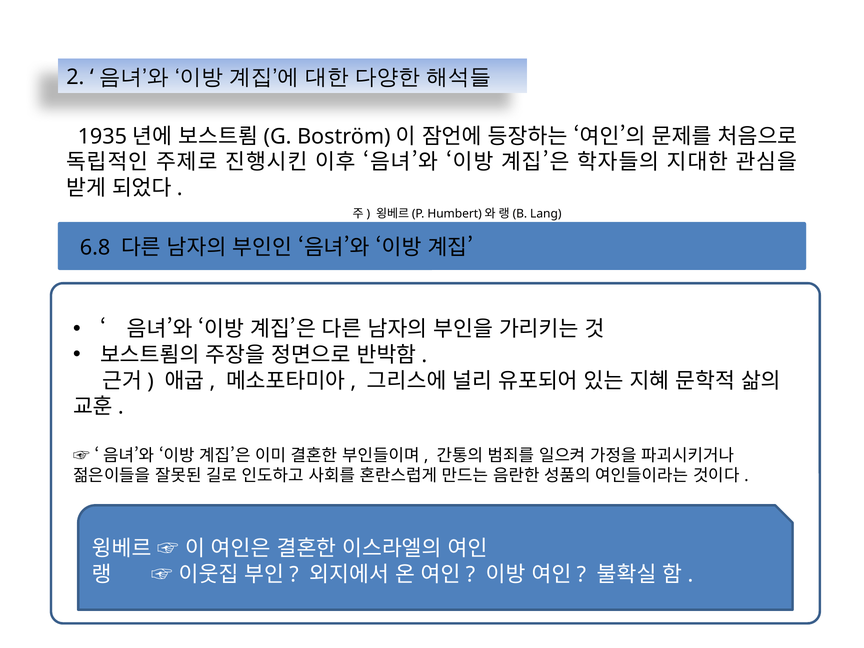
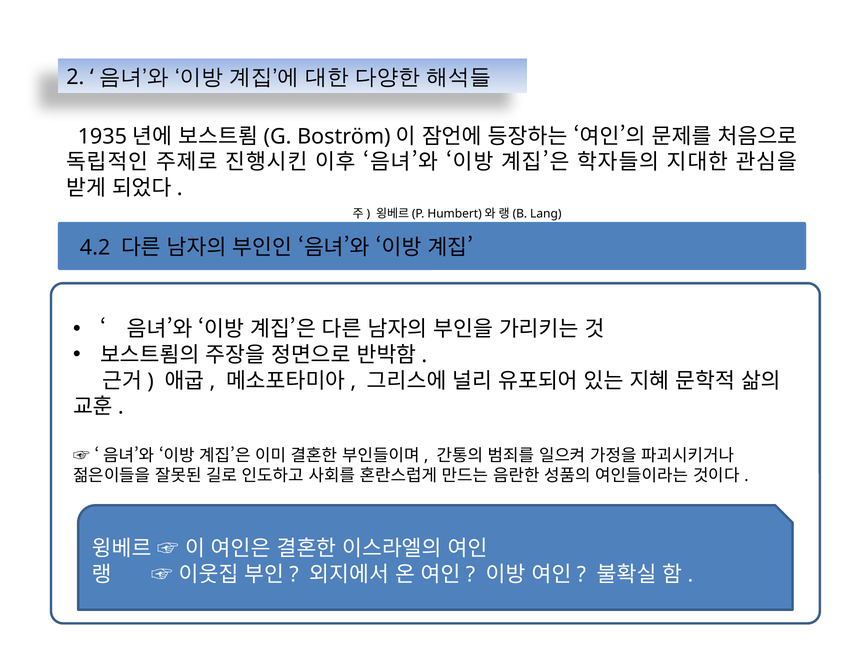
6.8: 6.8 -> 4.2
